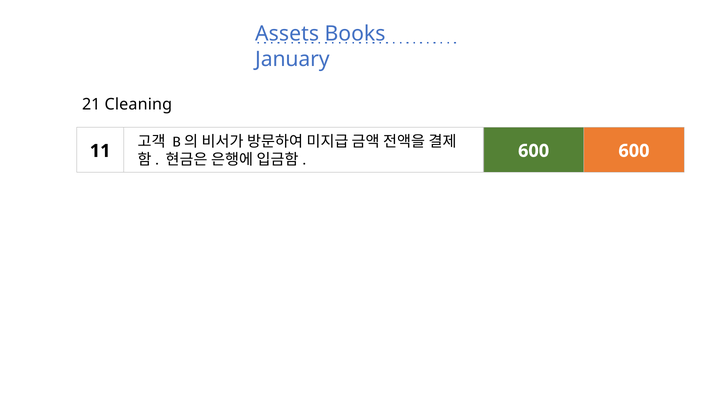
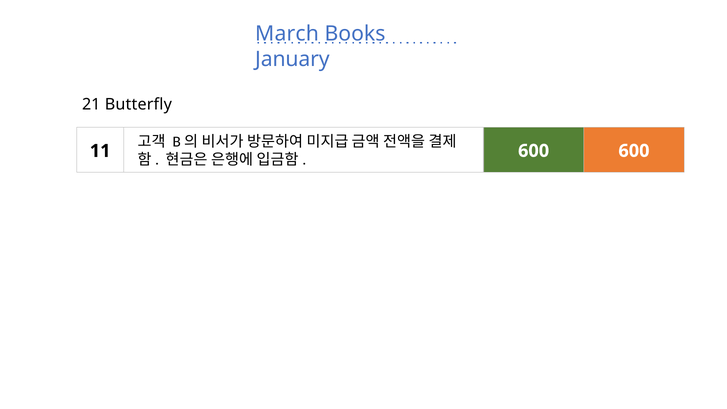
Assets: Assets -> March
Cleaning: Cleaning -> Butterfly
